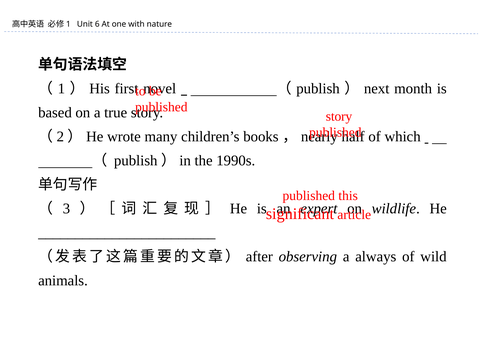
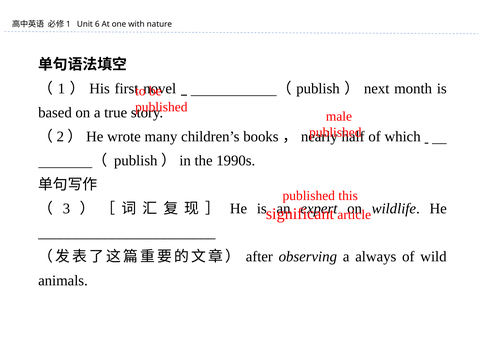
story at (339, 116): story -> male
